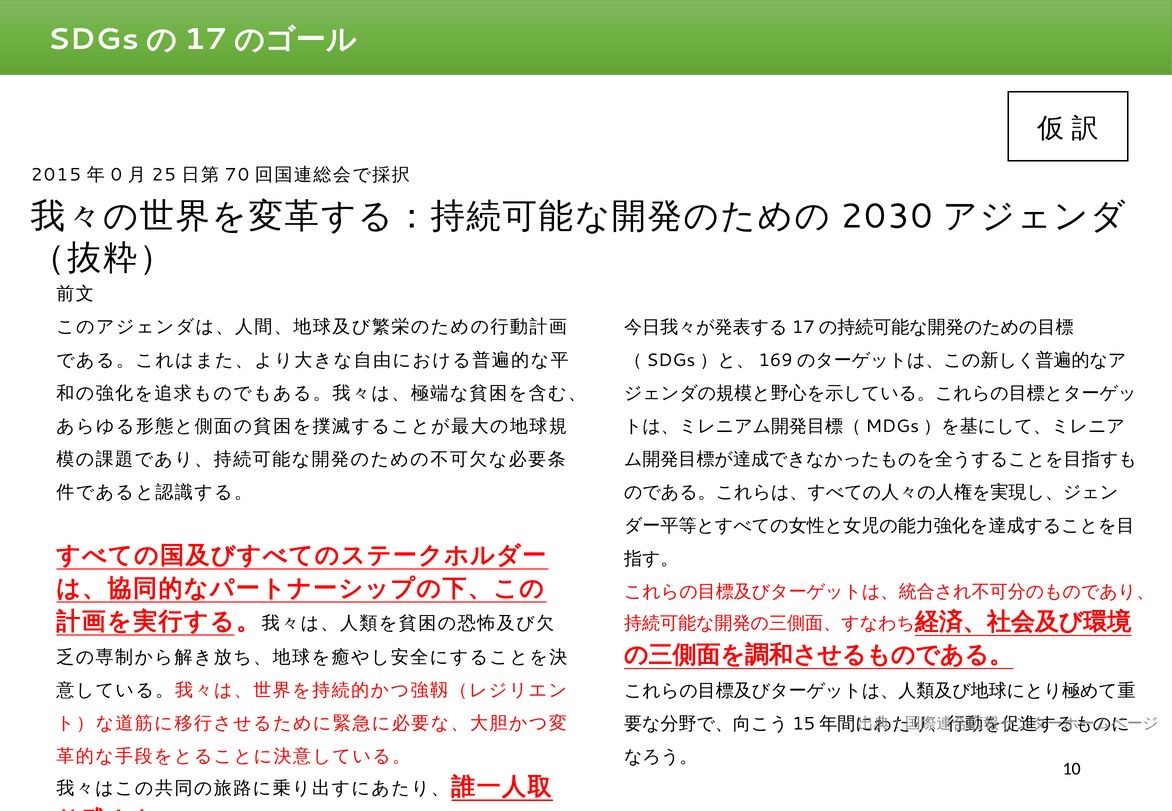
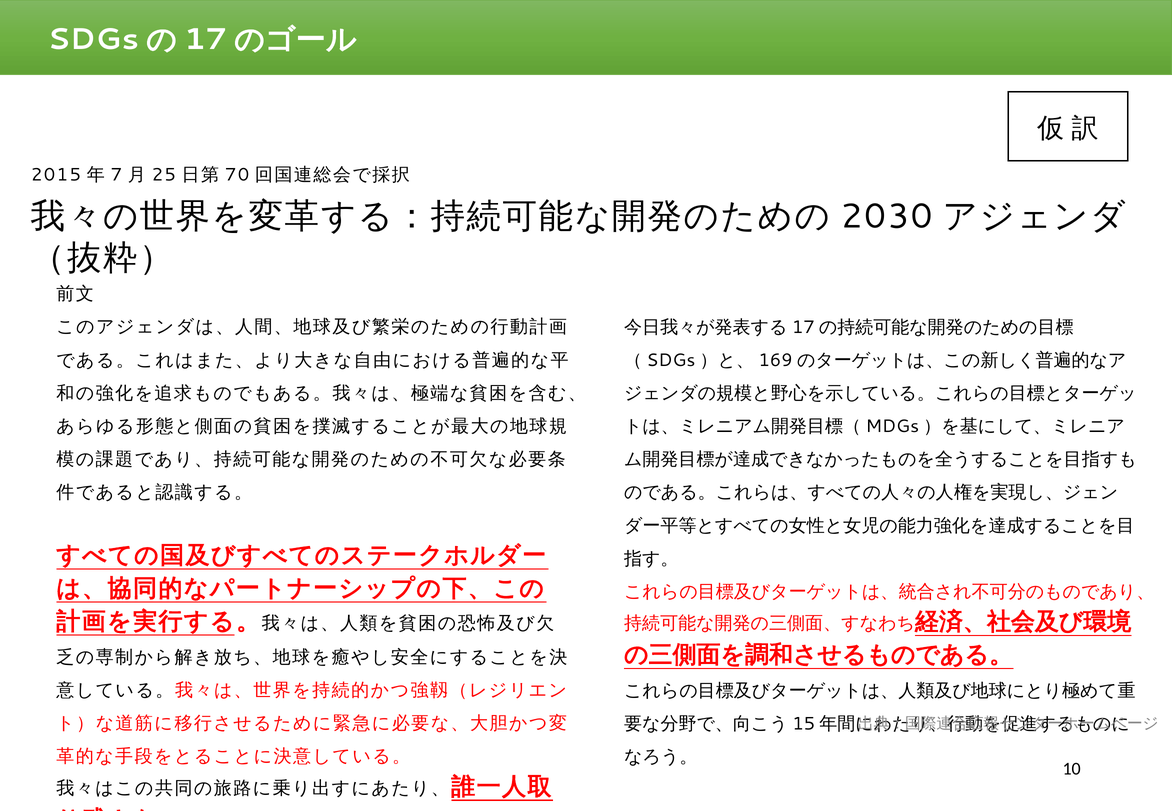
0: 0 -> 7
